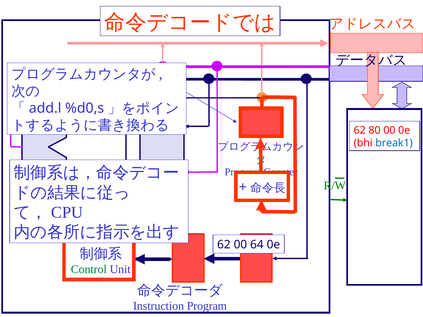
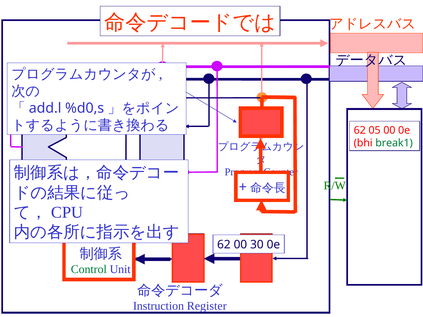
80: 80 -> 05
break1 colour: blue -> green
64: 64 -> 30
Instruction Program: Program -> Register
